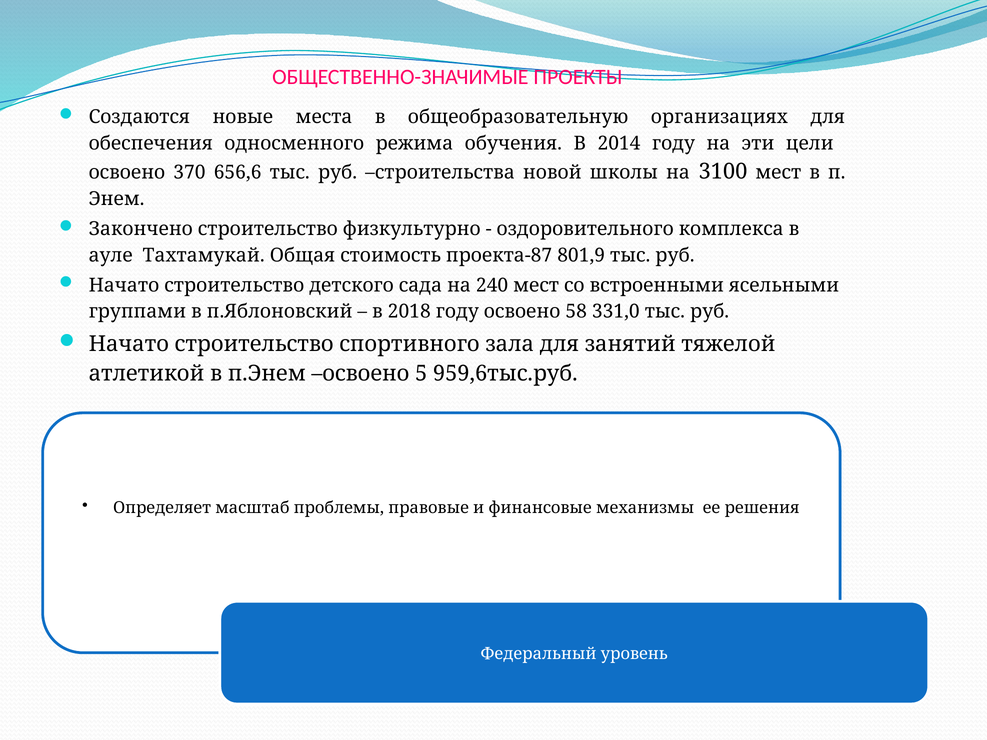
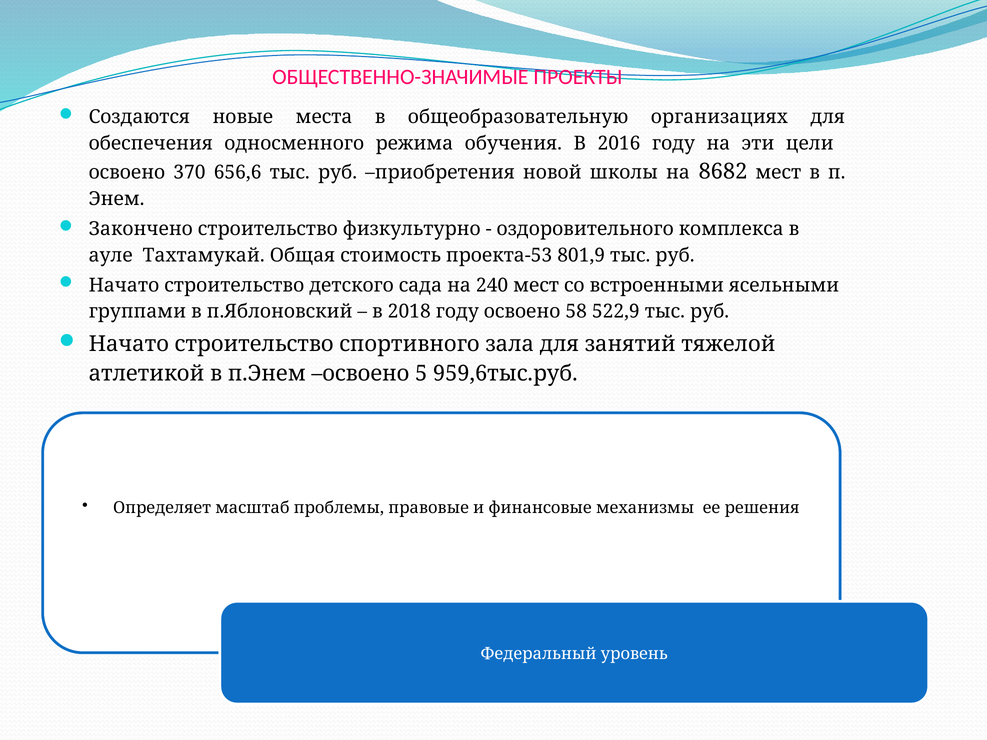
2014: 2014 -> 2016
строительства: строительства -> приобретения
3100: 3100 -> 8682
проекта-87: проекта-87 -> проекта-53
331,0: 331,0 -> 522,9
